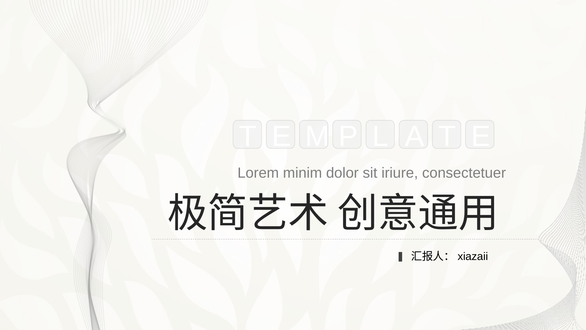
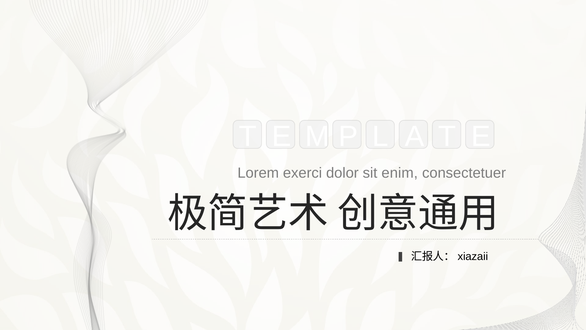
minim: minim -> exerci
iriure: iriure -> enim
